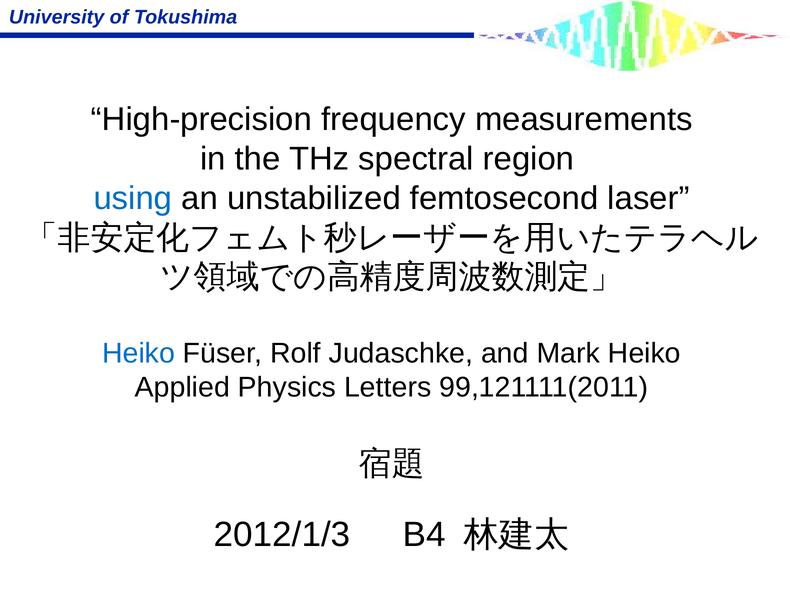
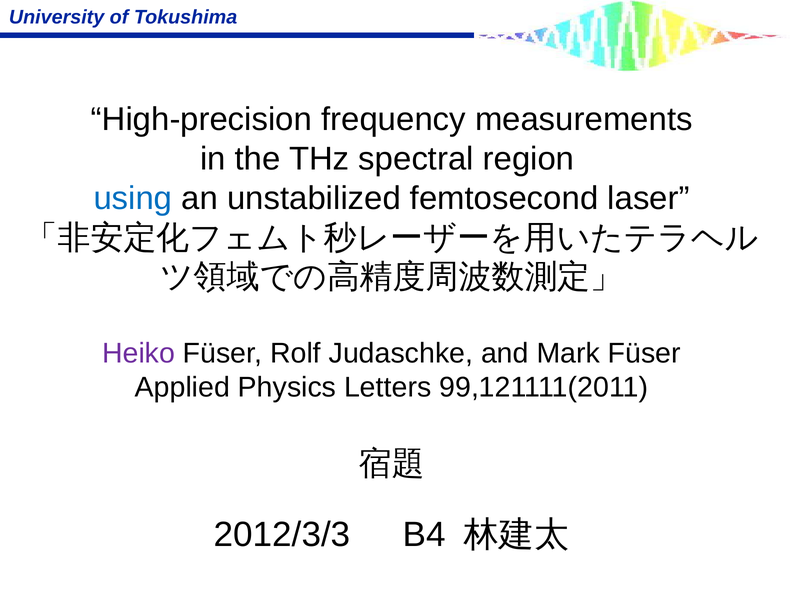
Heiko at (139, 353) colour: blue -> purple
Mark Heiko: Heiko -> Füser
2012/1/3: 2012/1/3 -> 2012/3/3
